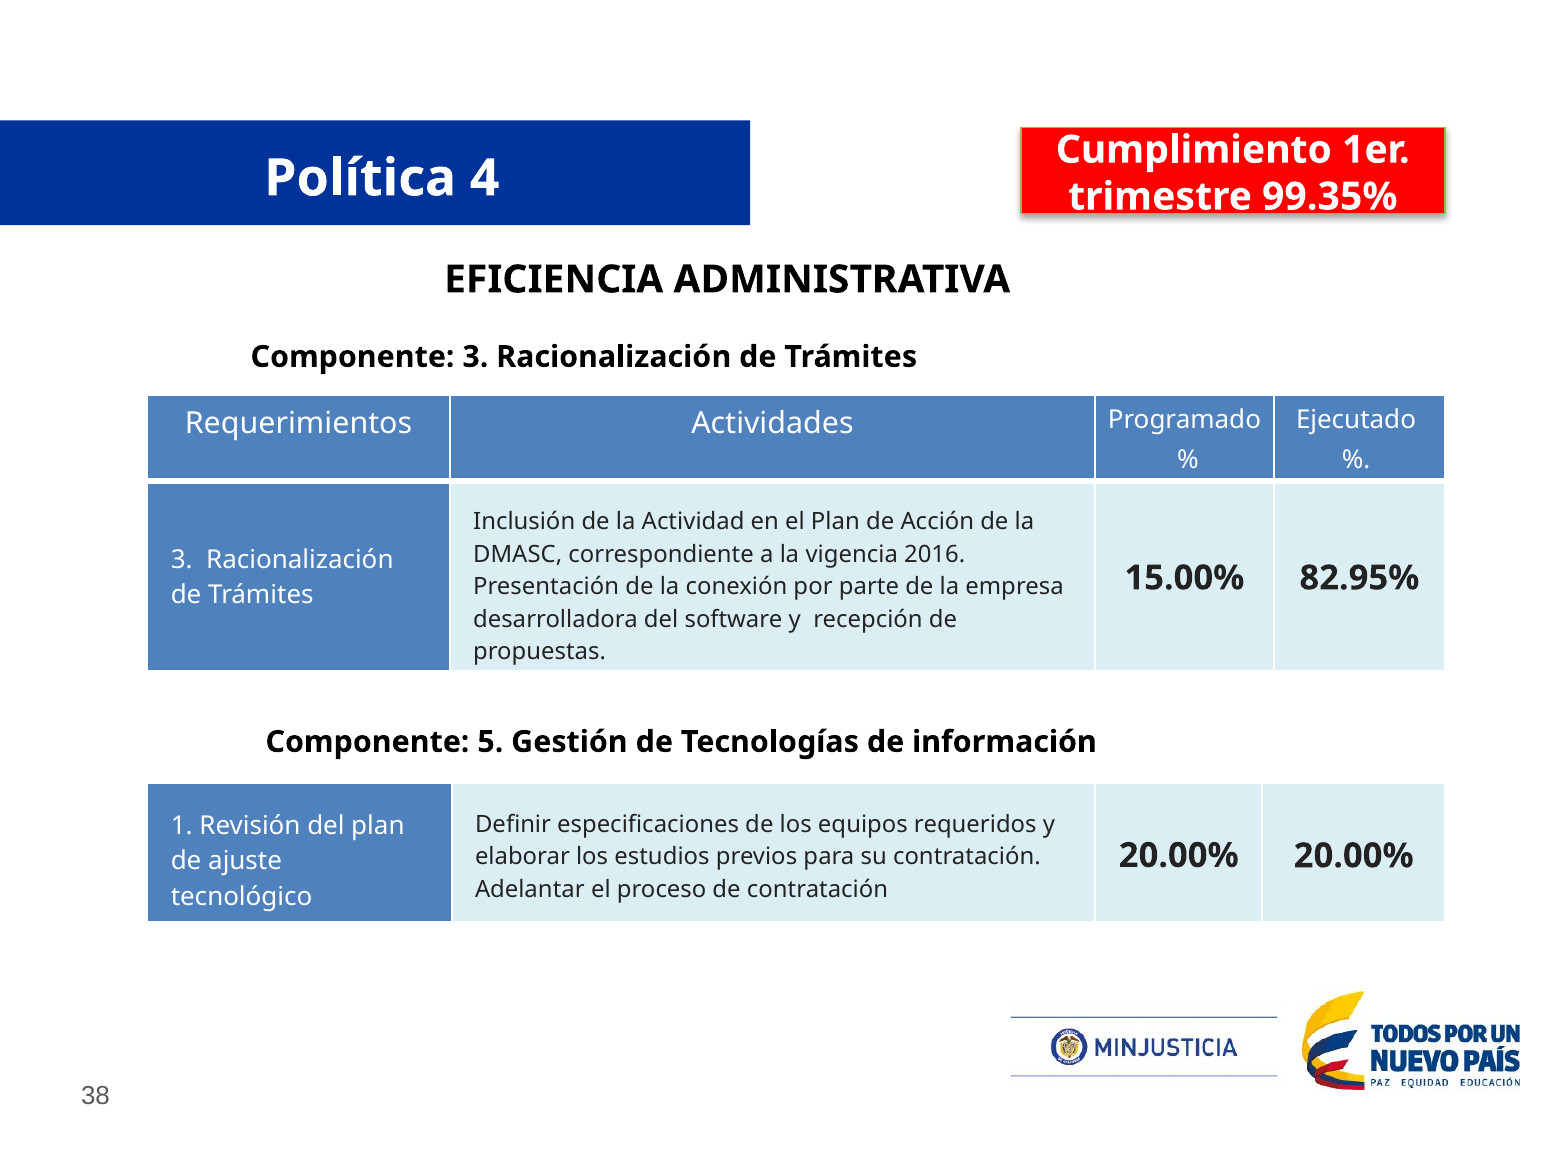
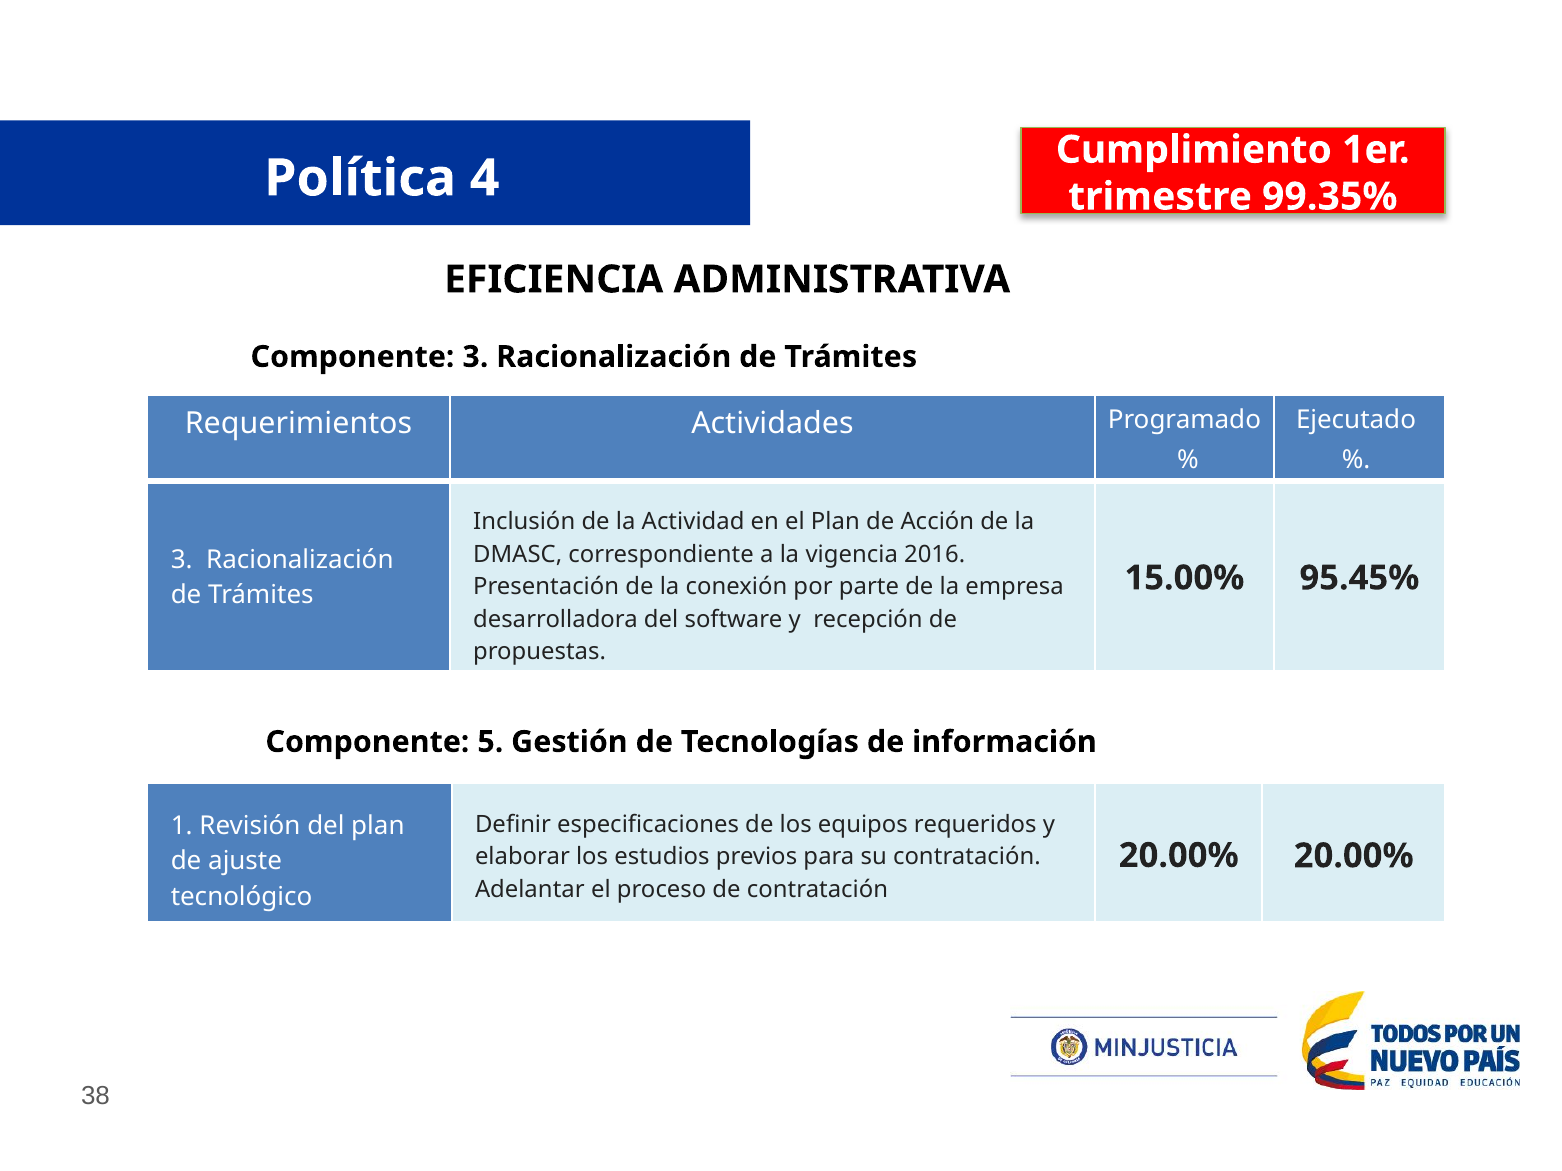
82.95%: 82.95% -> 95.45%
